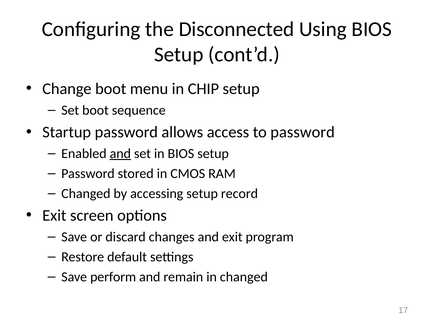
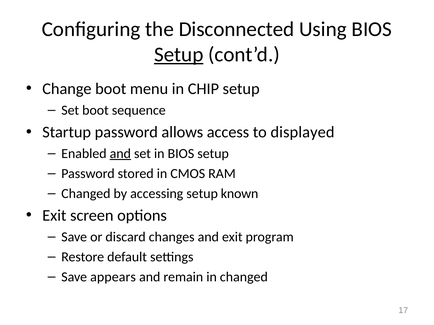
Setup at (179, 55) underline: none -> present
to password: password -> displayed
record: record -> known
perform: perform -> appears
